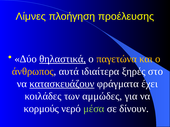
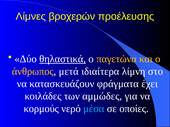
πλοήγηση: πλοήγηση -> βροχερών
αυτά: αυτά -> μετά
ξηρές: ξηρές -> λίμνη
κατασκευάζουν underline: present -> none
μέσα colour: light green -> light blue
δίνουν: δίνουν -> οποίες
